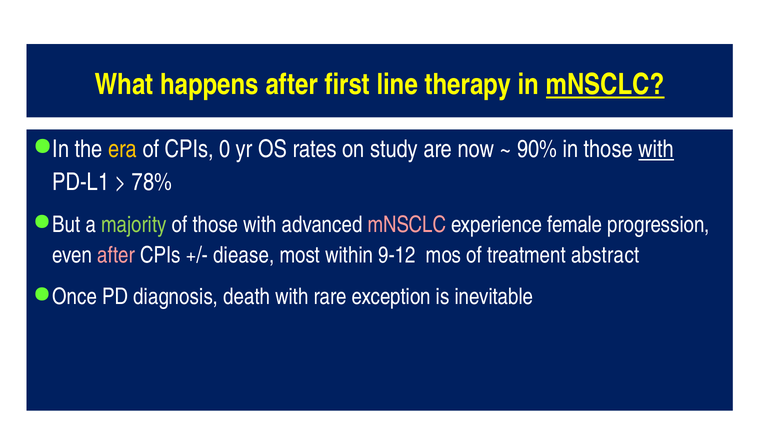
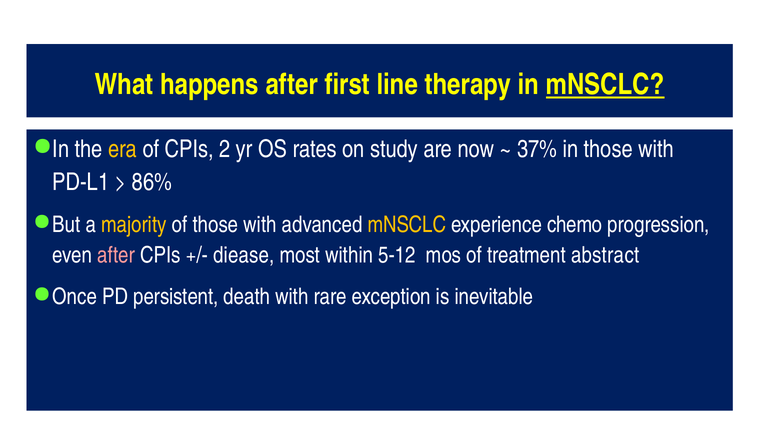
0: 0 -> 2
90%: 90% -> 37%
with at (656, 149) underline: present -> none
78%: 78% -> 86%
majority colour: light green -> yellow
mNSCLC at (407, 225) colour: pink -> yellow
female: female -> chemo
9-12: 9-12 -> 5-12
diagnosis: diagnosis -> persistent
